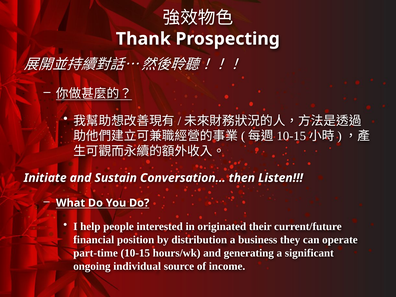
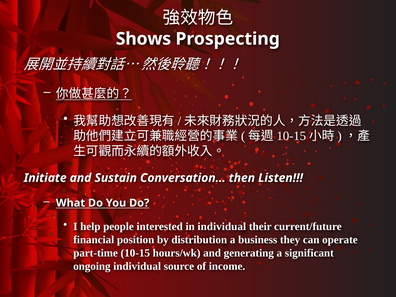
Thank: Thank -> Shows
in originated: originated -> individual
